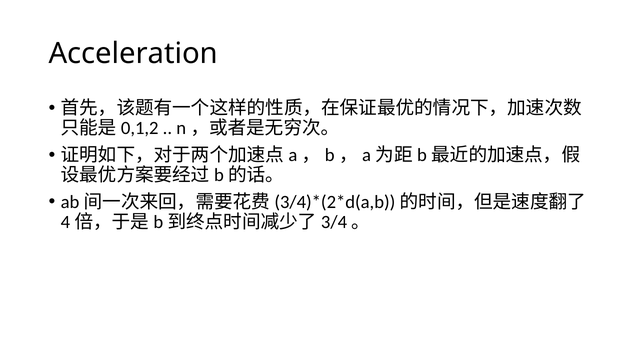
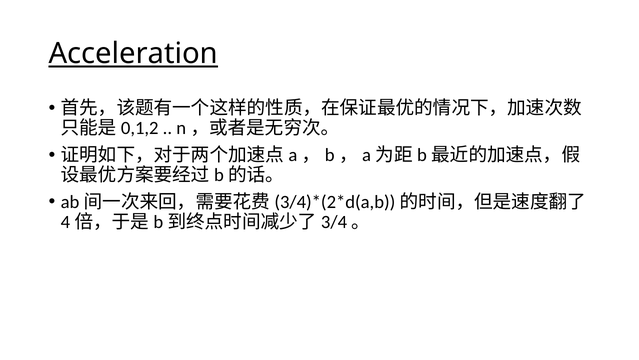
Acceleration underline: none -> present
